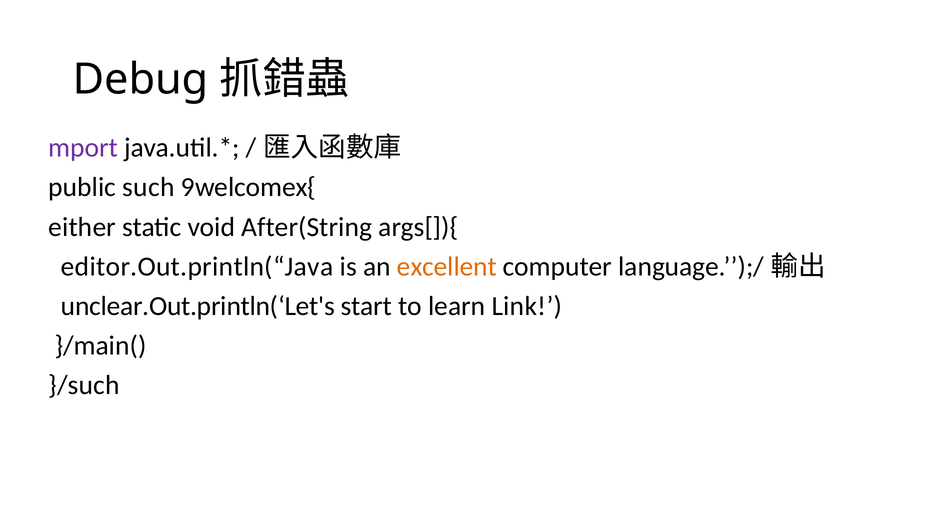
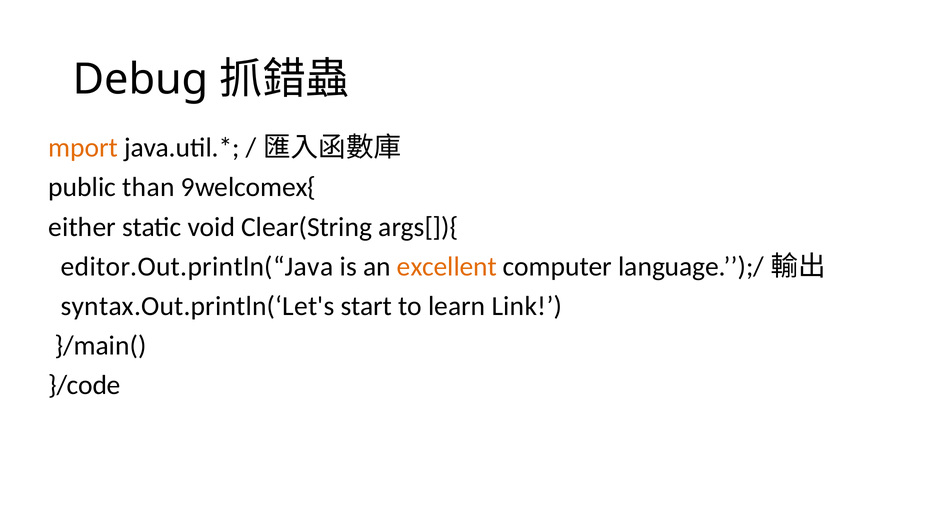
mport colour: purple -> orange
such: such -> than
After(String: After(String -> Clear(String
unclear.Out.println(‘Let's: unclear.Out.println(‘Let's -> syntax.Out.println(‘Let's
}/such: }/such -> }/code
